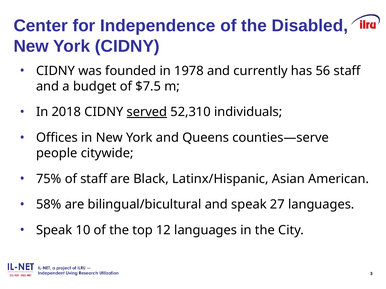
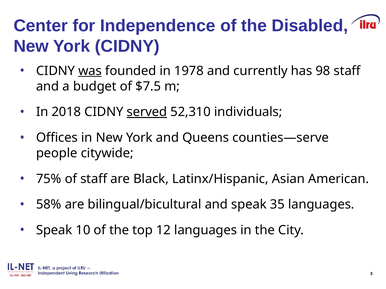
was underline: none -> present
56: 56 -> 98
27: 27 -> 35
